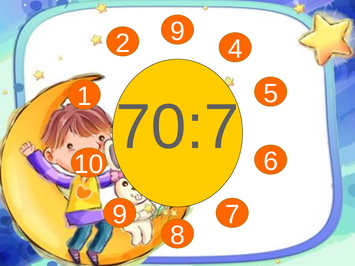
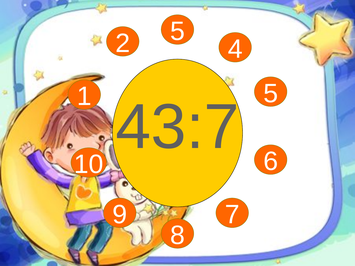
2 9: 9 -> 5
70:7: 70:7 -> 43:7
